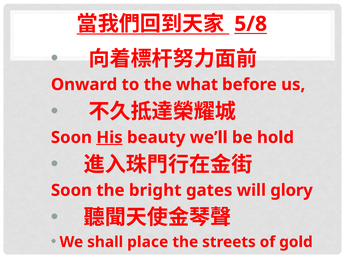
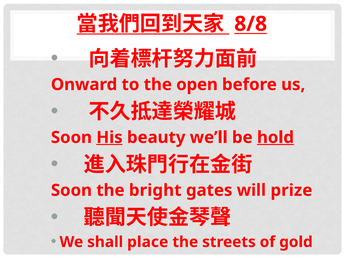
5/8: 5/8 -> 8/8
what: what -> open
hold underline: none -> present
glory: glory -> prize
